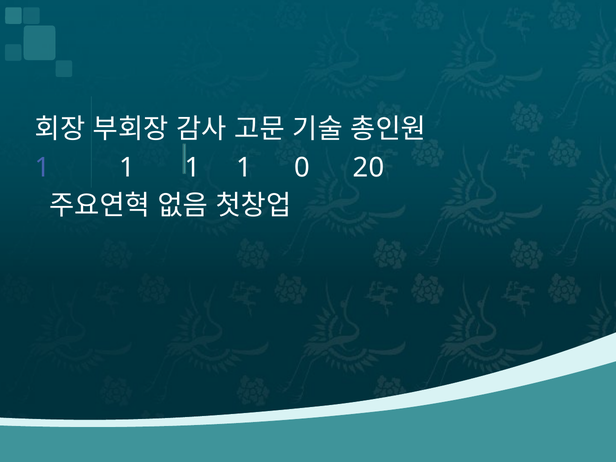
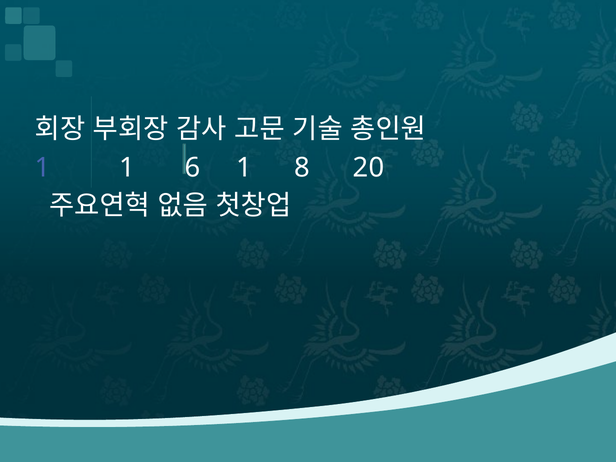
1 at (193, 168): 1 -> 6
0: 0 -> 8
